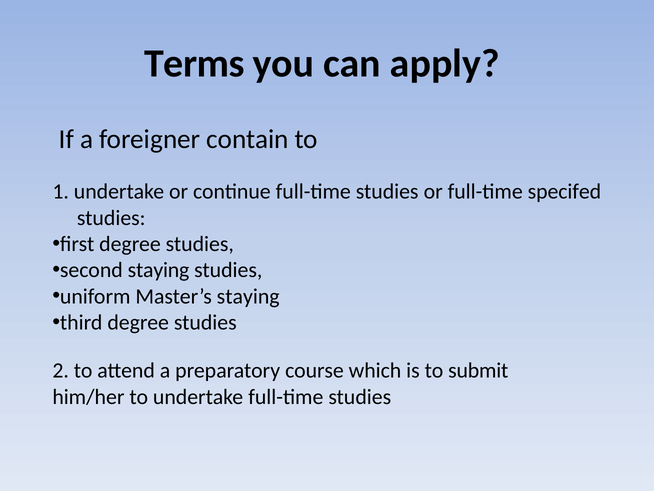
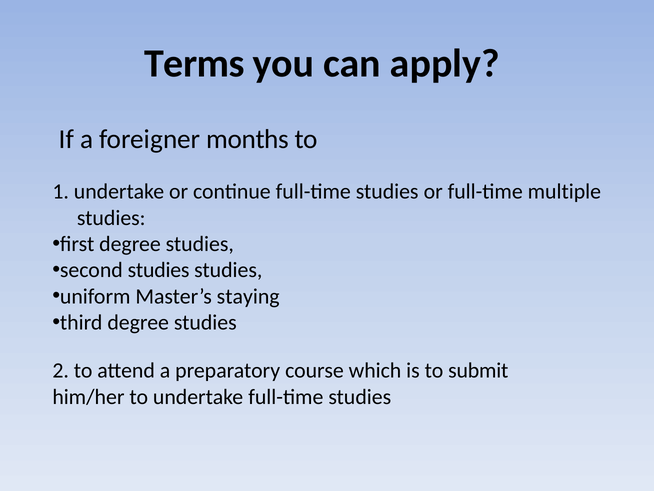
contain: contain -> months
specifed: specifed -> multiple
second staying: staying -> studies
